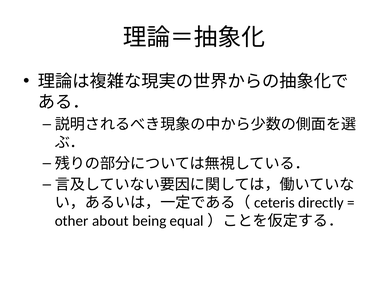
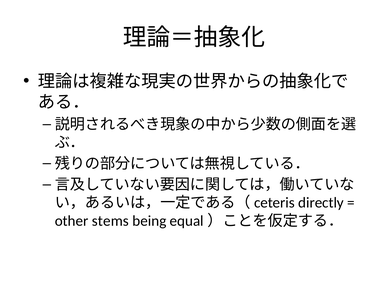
about: about -> stems
